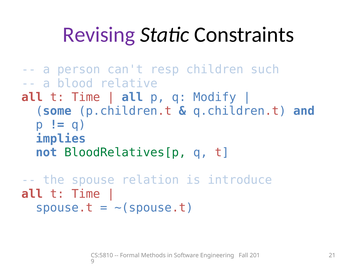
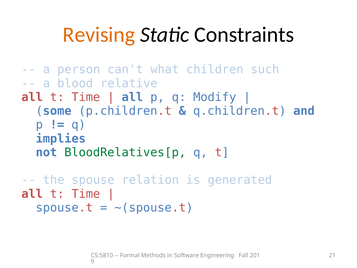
Revising colour: purple -> orange
resp: resp -> what
introduce: introduce -> generated
